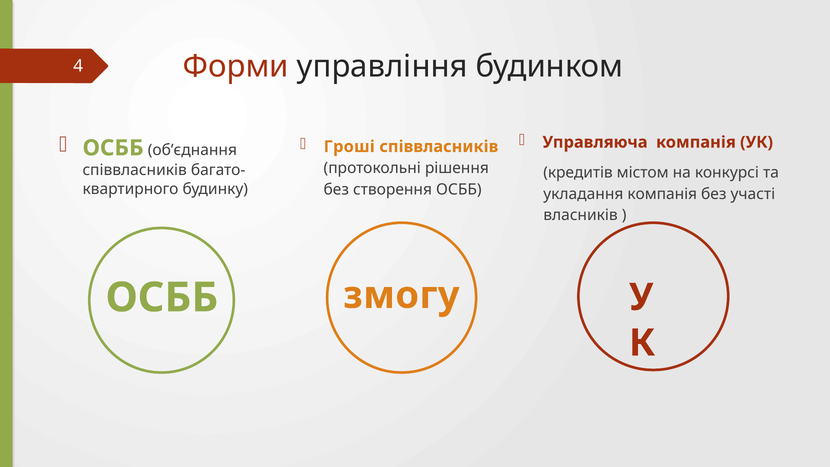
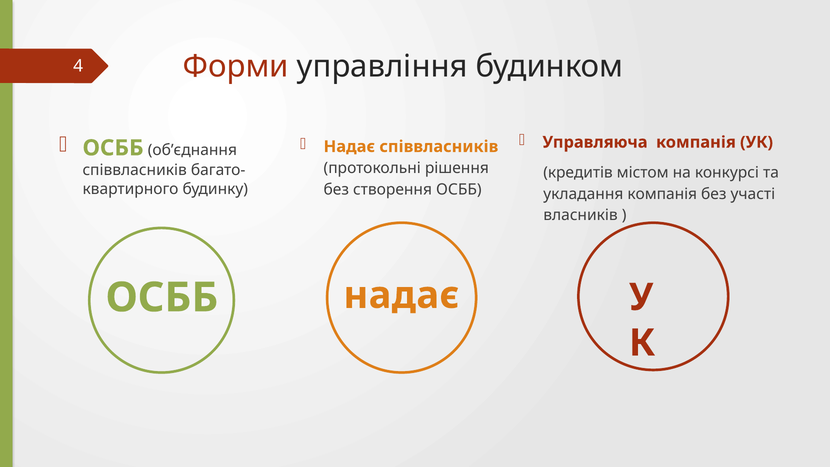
Гроші at (349, 147): Гроші -> Надає
ОСББ змогу: змогу -> надає
